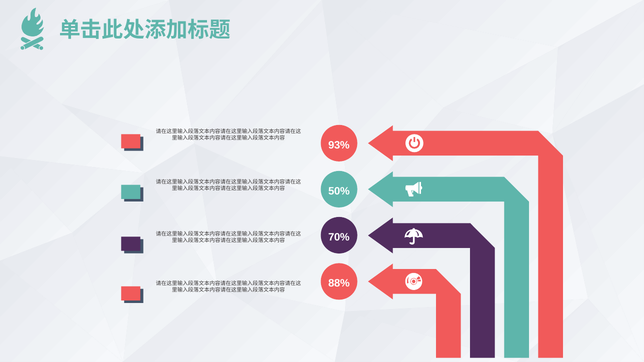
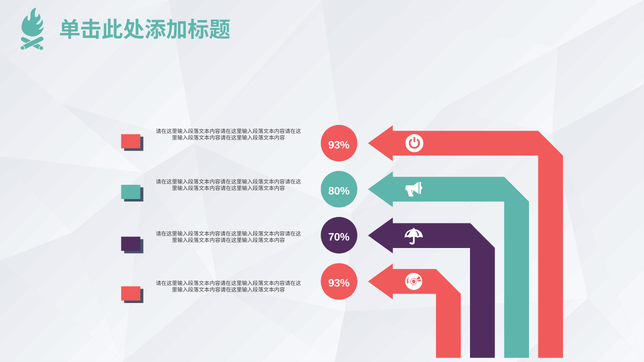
50%: 50% -> 80%
88% at (339, 284): 88% -> 93%
